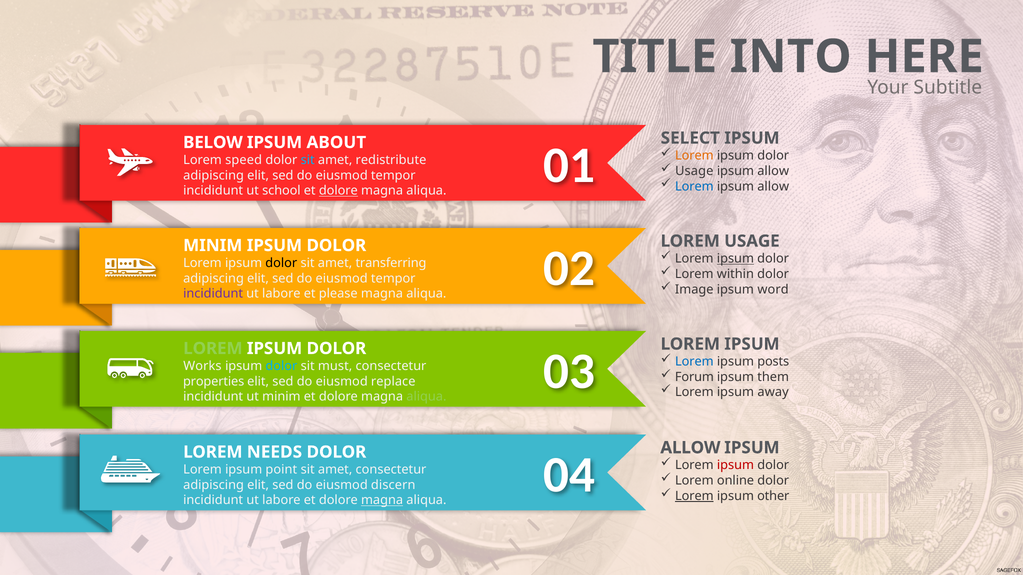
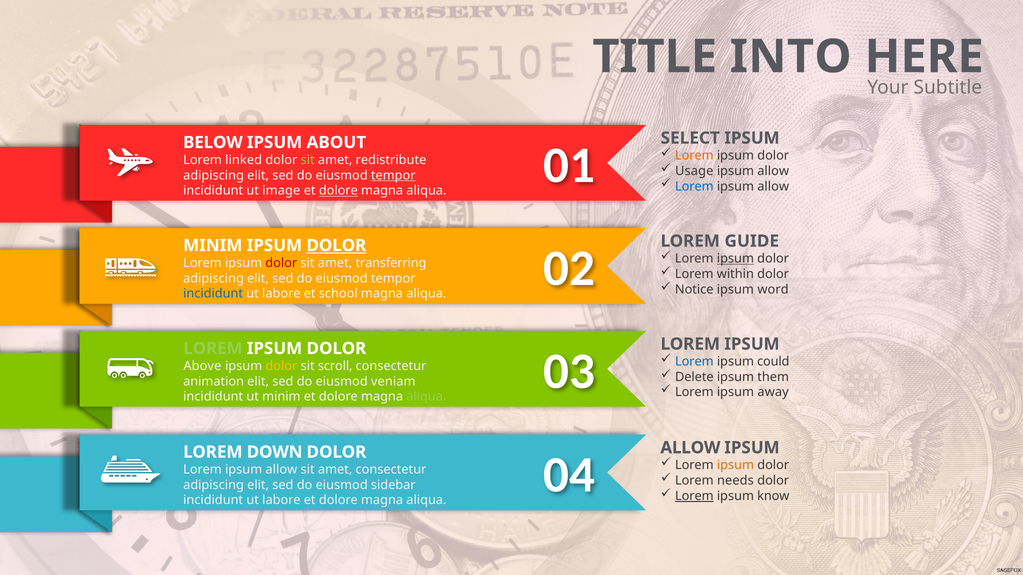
speed: speed -> linked
sit at (308, 160) colour: light blue -> light green
tempor at (393, 175) underline: none -> present
school: school -> image
LOREM USAGE: USAGE -> GUIDE
DOLOR at (336, 246) underline: none -> present
dolor at (281, 263) colour: black -> red
Image: Image -> Notice
incididunt at (213, 294) colour: purple -> blue
please: please -> school
posts: posts -> could
Works: Works -> Above
dolor at (281, 366) colour: light blue -> yellow
must: must -> scroll
Forum: Forum -> Delete
properties: properties -> animation
replace: replace -> veniam
NEEDS: NEEDS -> DOWN
ipsum at (735, 466) colour: red -> orange
point at (281, 470): point -> allow
online: online -> needs
discern: discern -> sidebar
other: other -> know
magna at (382, 501) underline: present -> none
